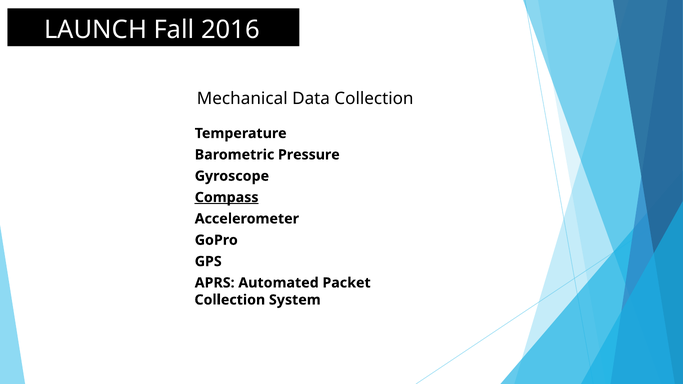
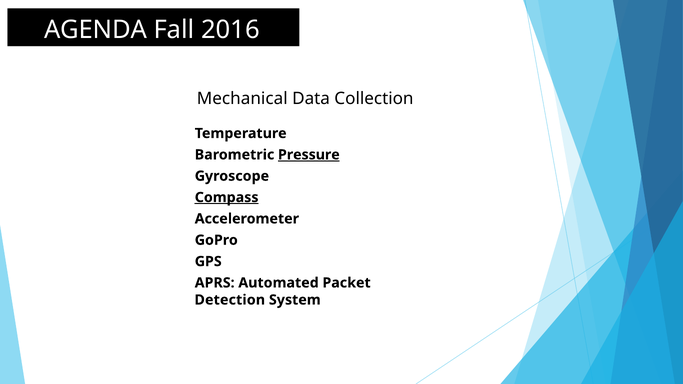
LAUNCH: LAUNCH -> AGENDA
Pressure underline: none -> present
Collection at (230, 300): Collection -> Detection
